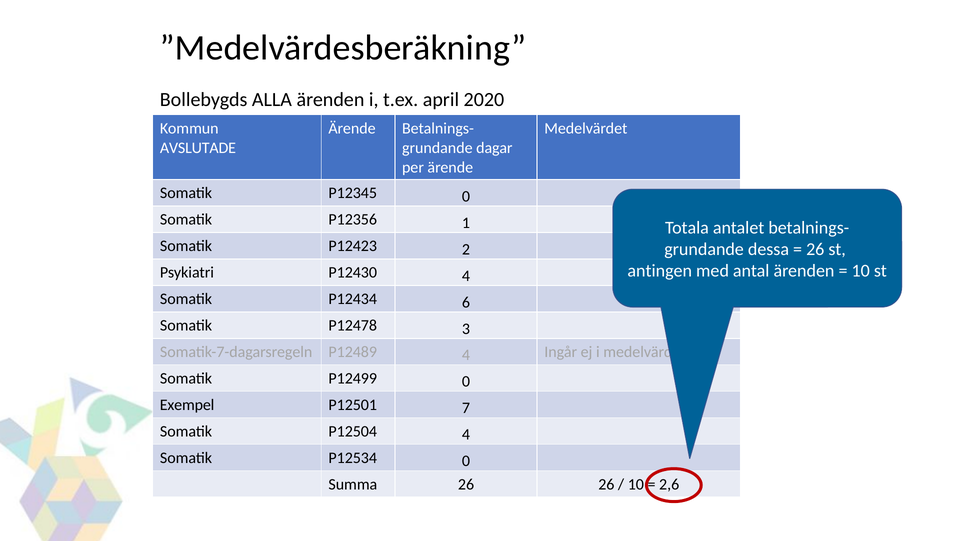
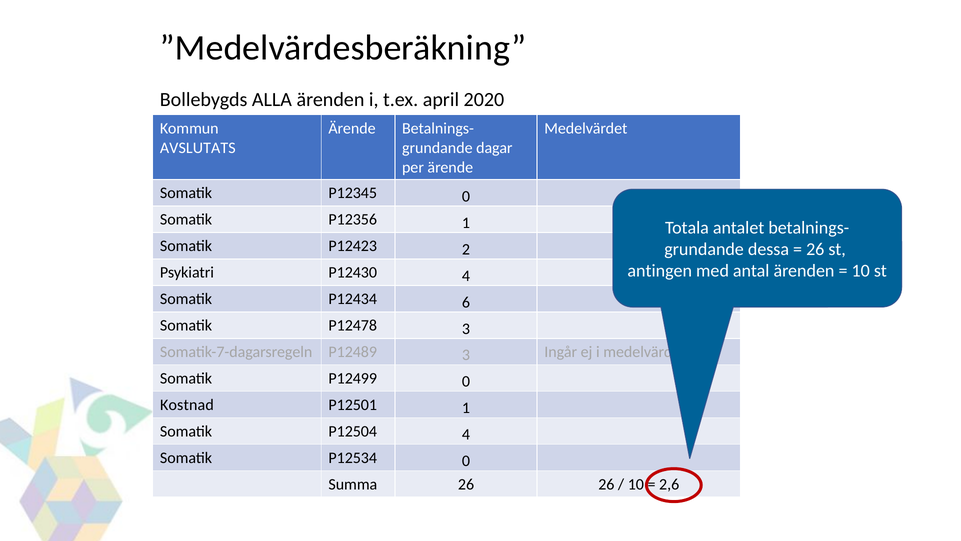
AVSLUTADE: AVSLUTADE -> AVSLUTATS
P12489 4: 4 -> 3
Exempel: Exempel -> Kostnad
P12501 7: 7 -> 1
